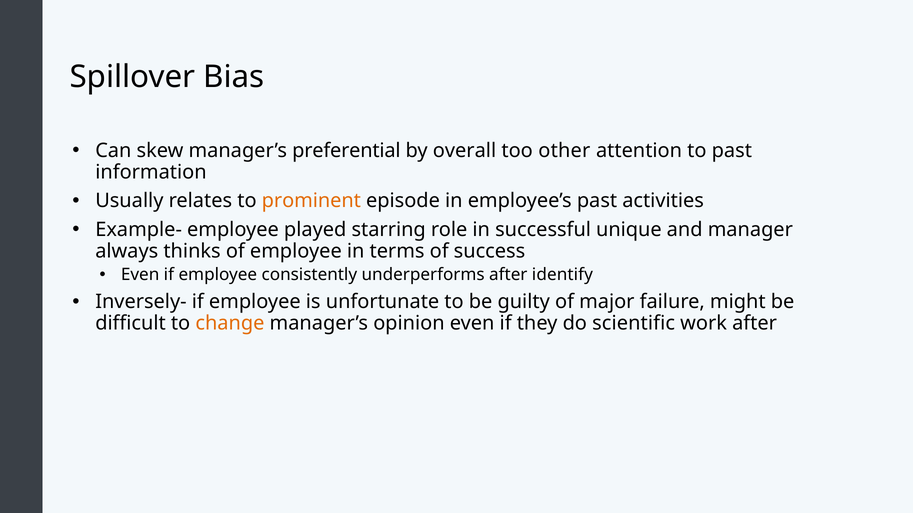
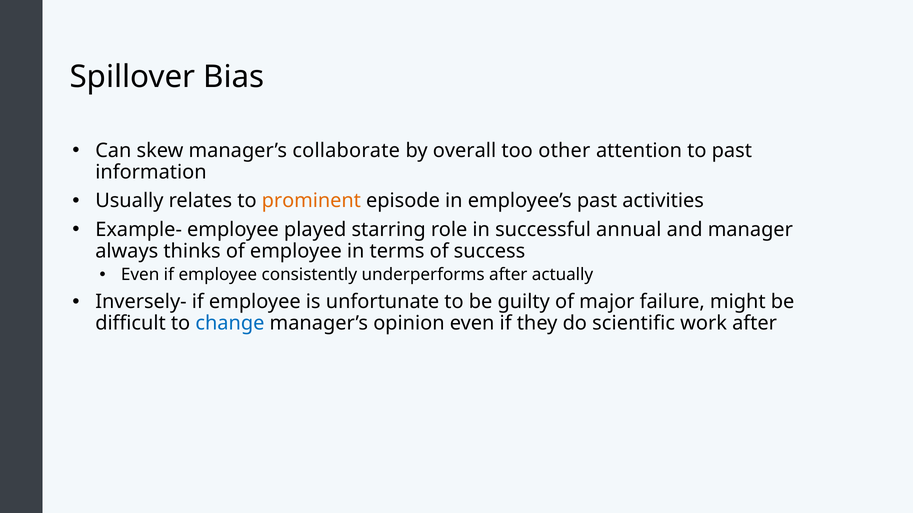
preferential: preferential -> collaborate
unique: unique -> annual
identify: identify -> actually
change colour: orange -> blue
